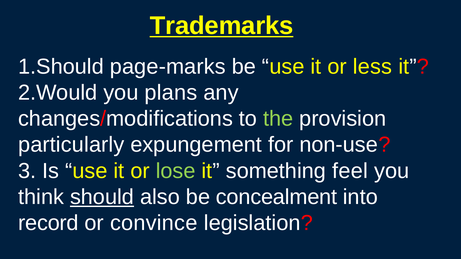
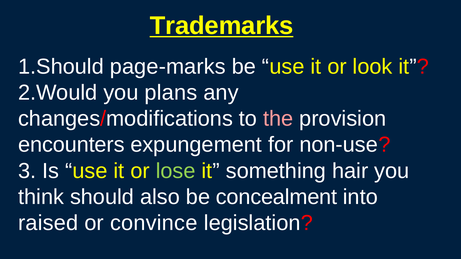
less: less -> look
the colour: light green -> pink
particularly: particularly -> encounters
feel: feel -> hair
should underline: present -> none
record: record -> raised
